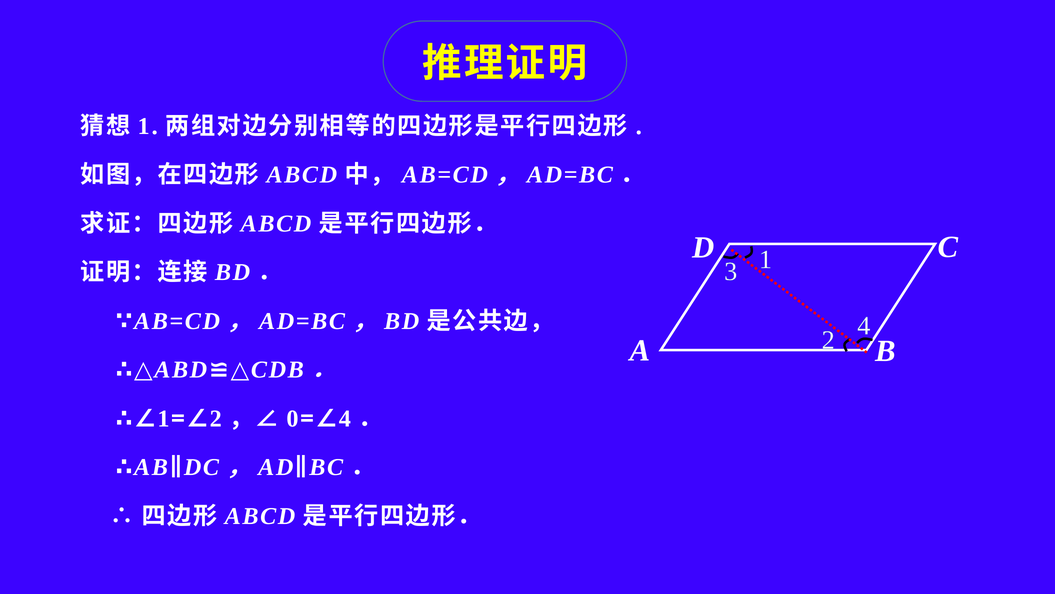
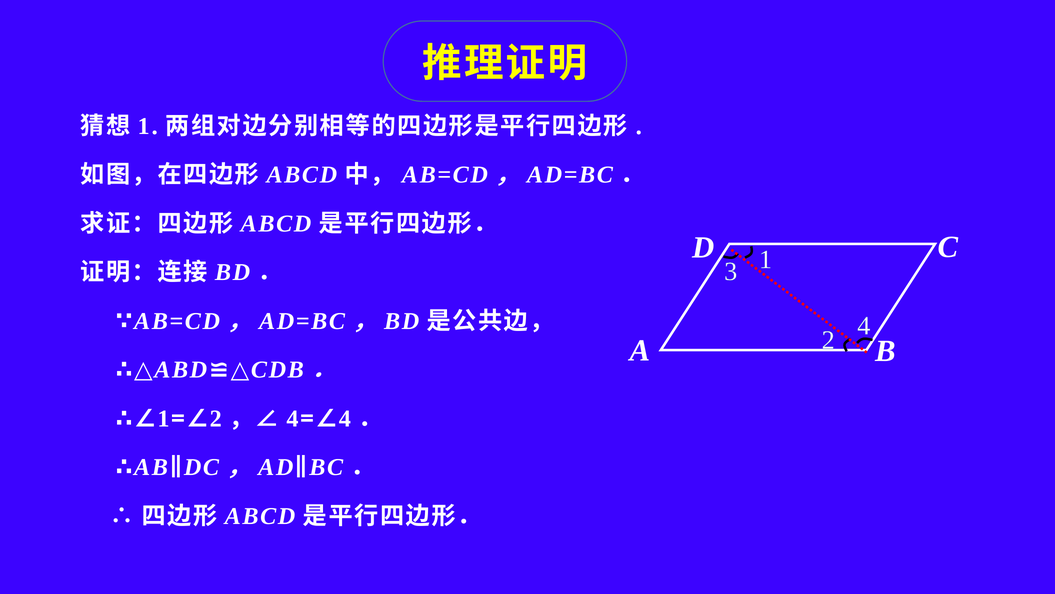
0 at (293, 418): 0 -> 4
